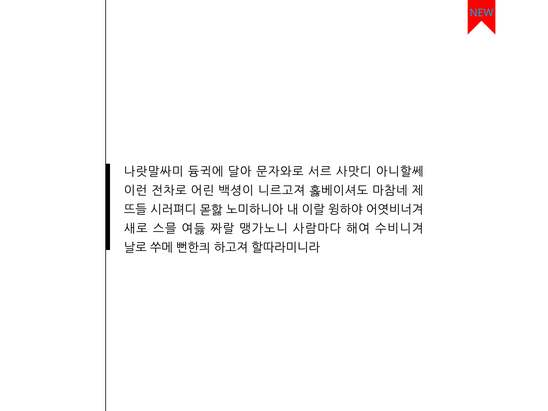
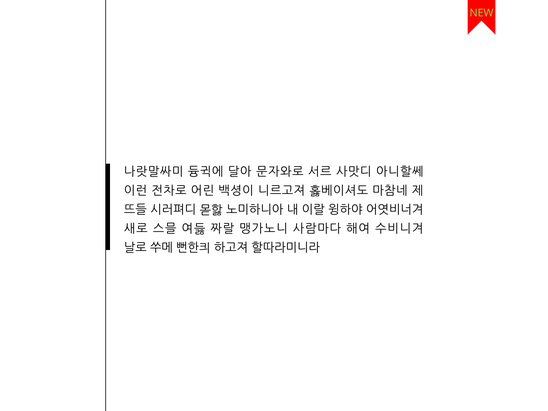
NEW colour: light blue -> light green
